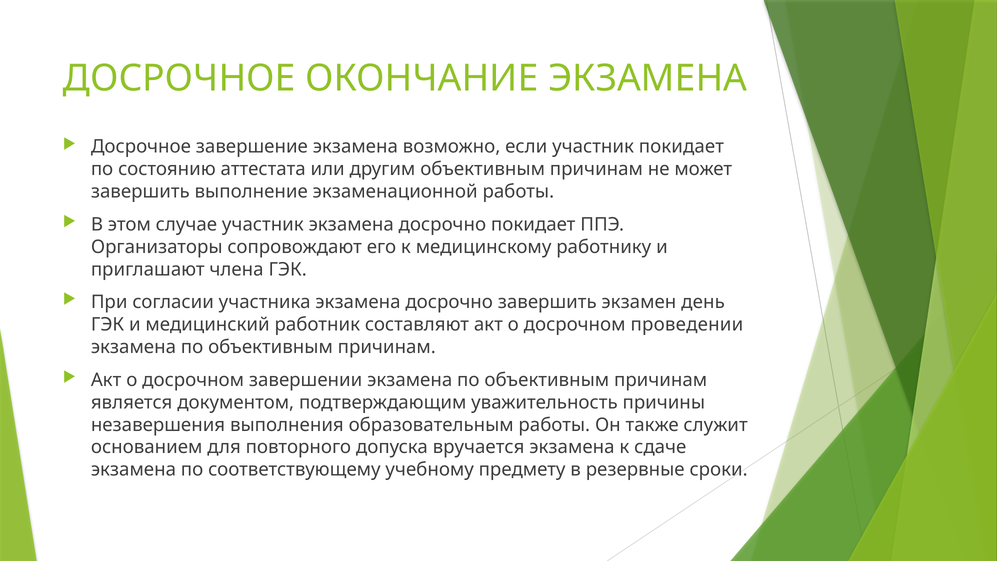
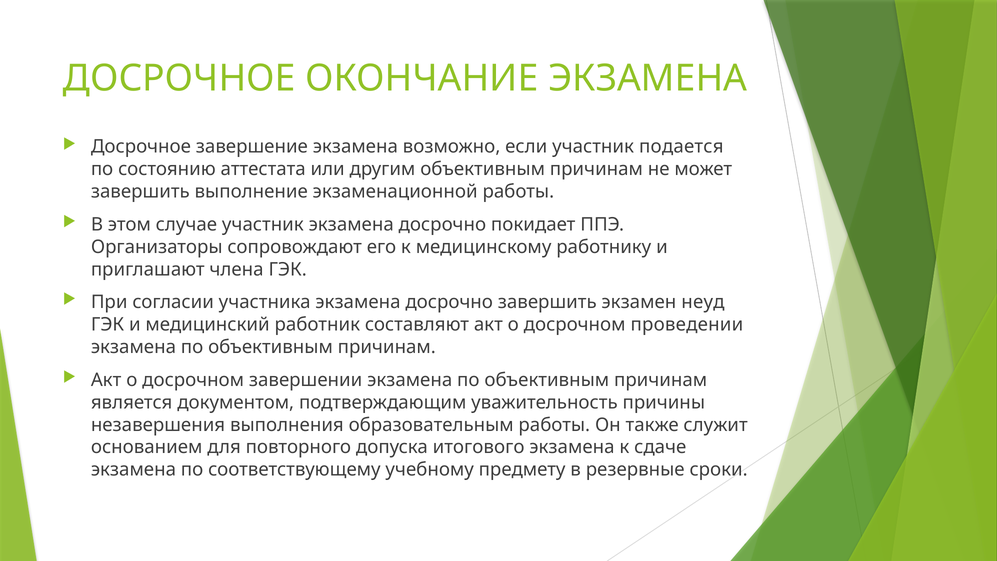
участник покидает: покидает -> подается
день: день -> неуд
вручается: вручается -> итогового
